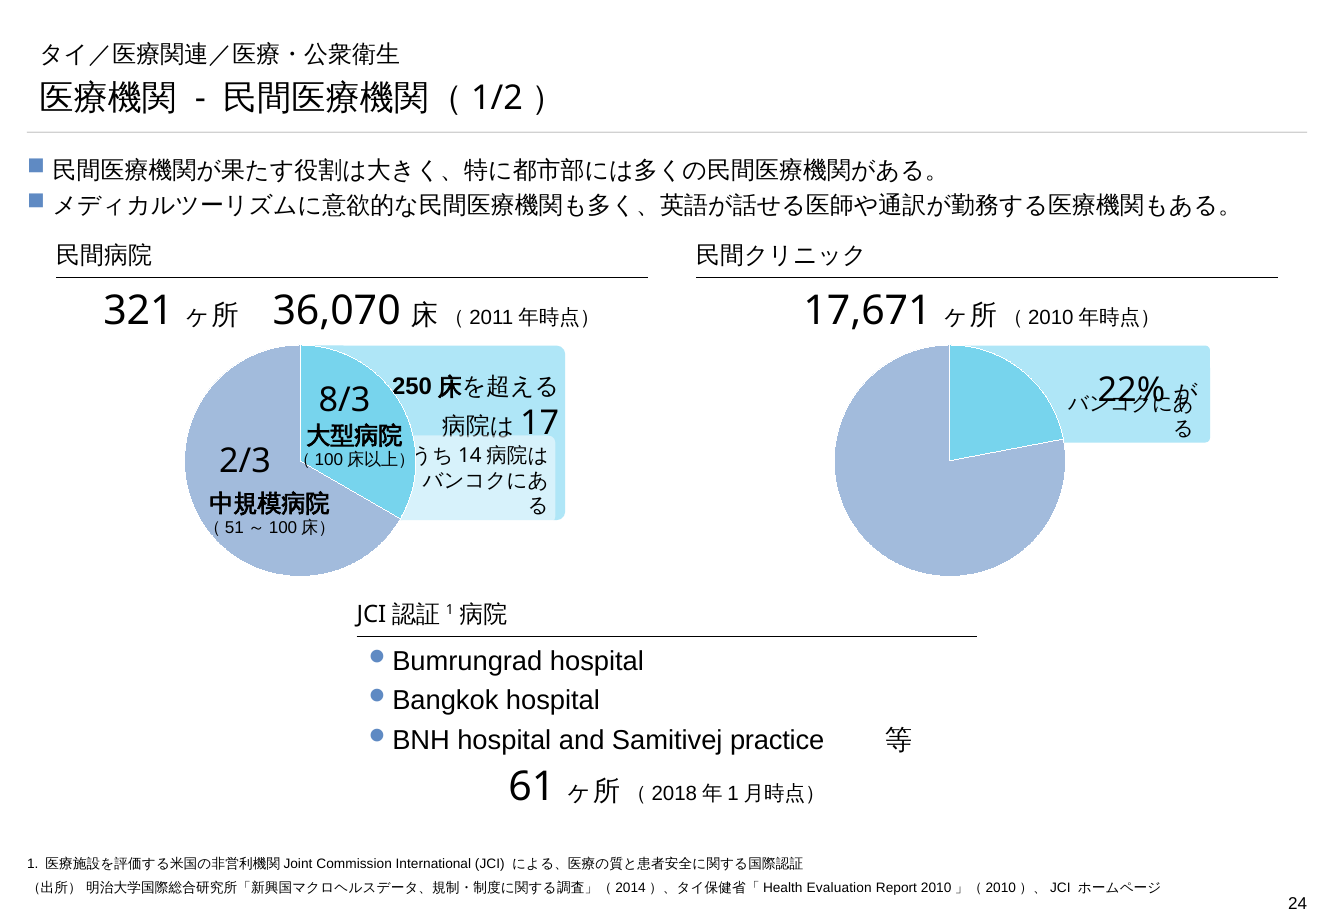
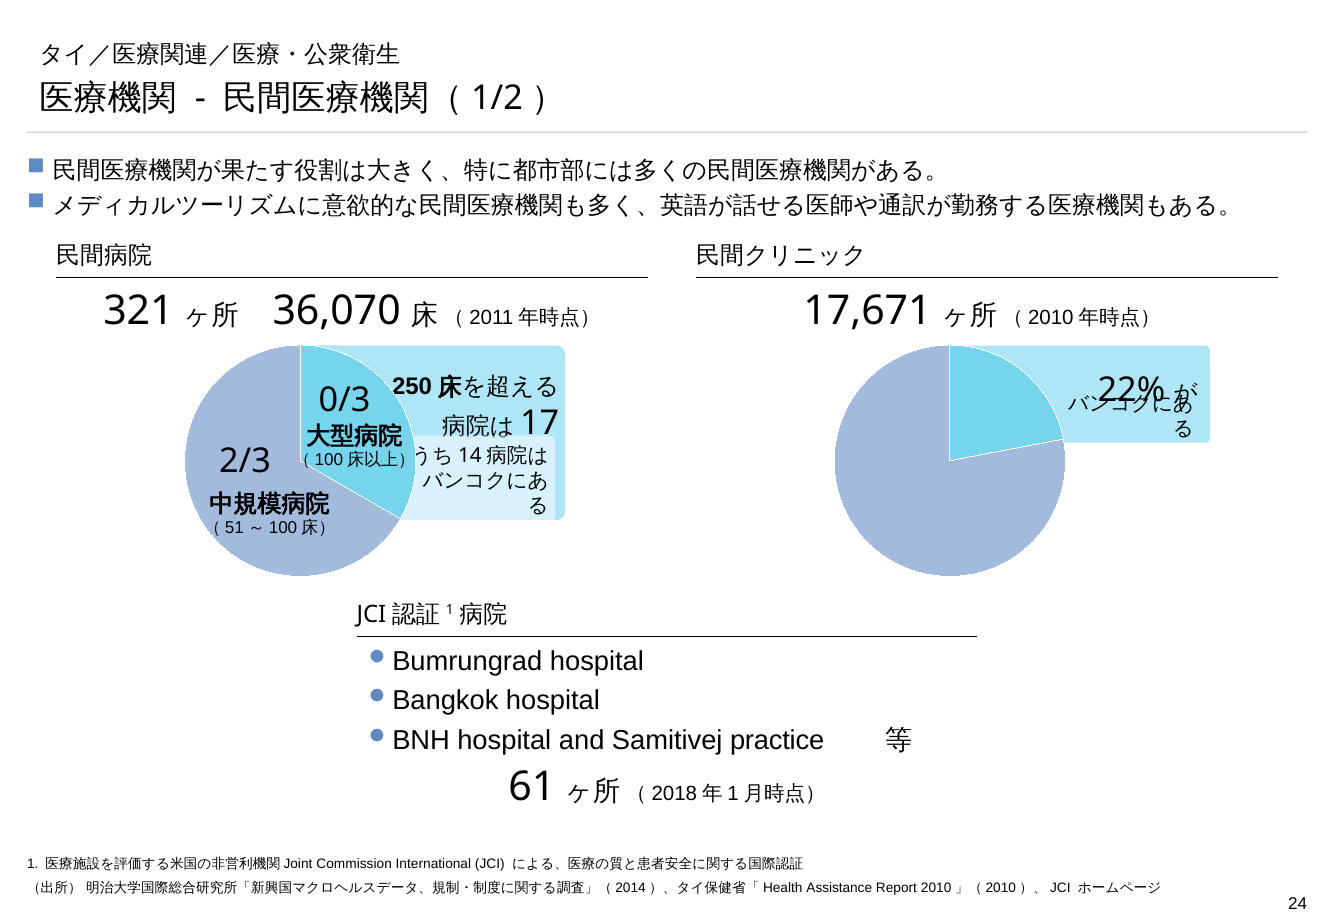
8/3: 8/3 -> 0/3
Evaluation: Evaluation -> Assistance
